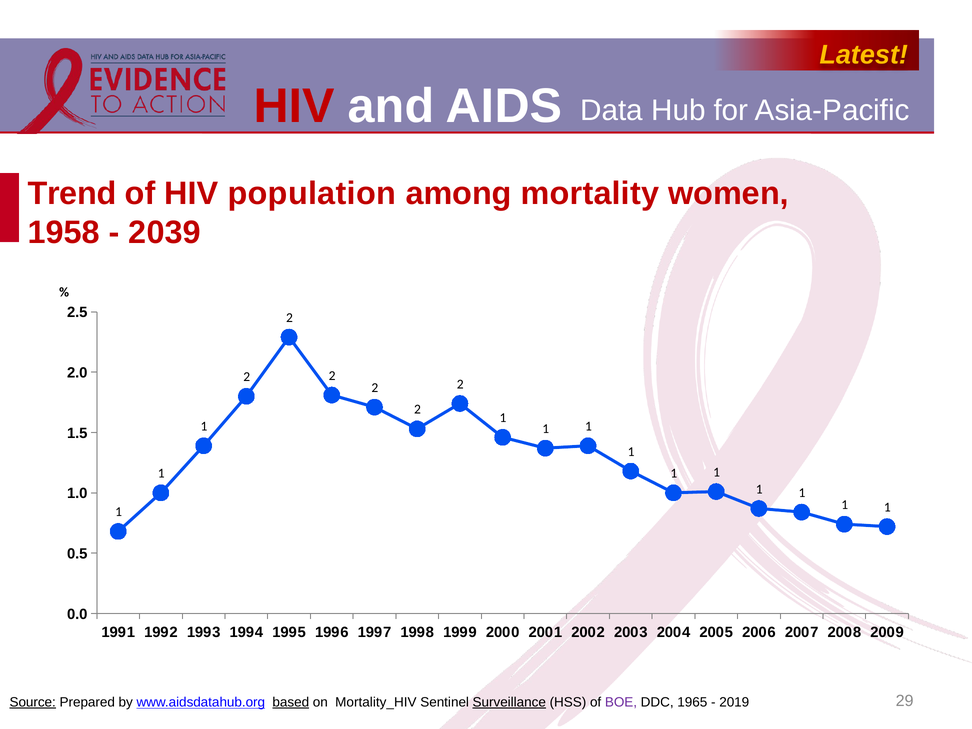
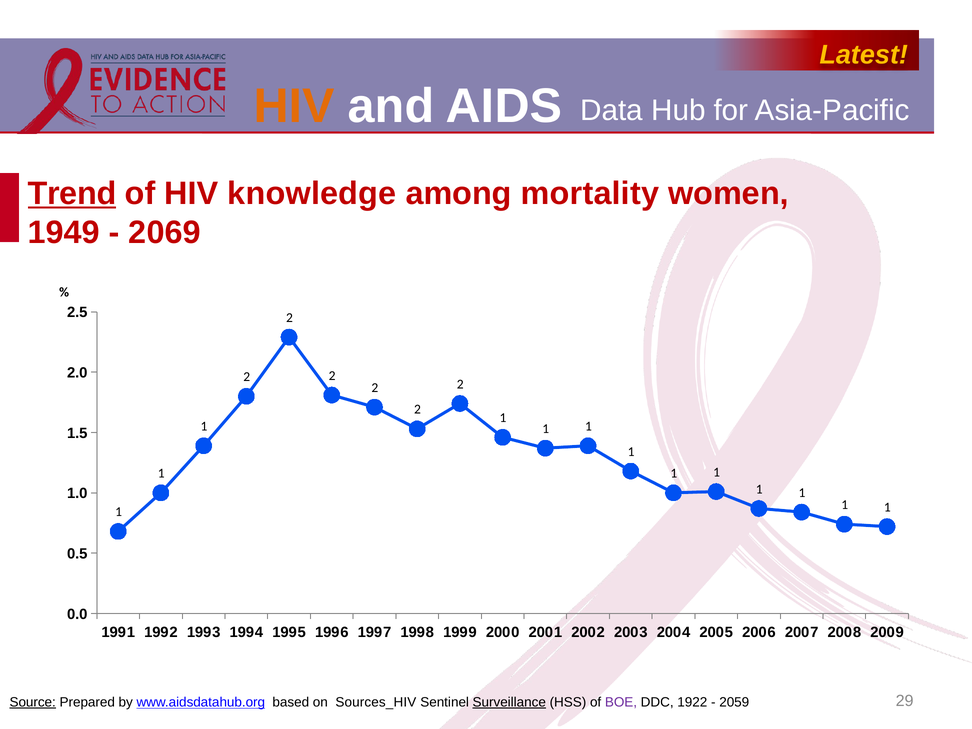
HIV at (294, 106) colour: red -> orange
Trend underline: none -> present
population: population -> knowledge
1958: 1958 -> 1949
2039: 2039 -> 2069
based underline: present -> none
Mortality_HIV: Mortality_HIV -> Sources_HIV
1965: 1965 -> 1922
2019: 2019 -> 2059
